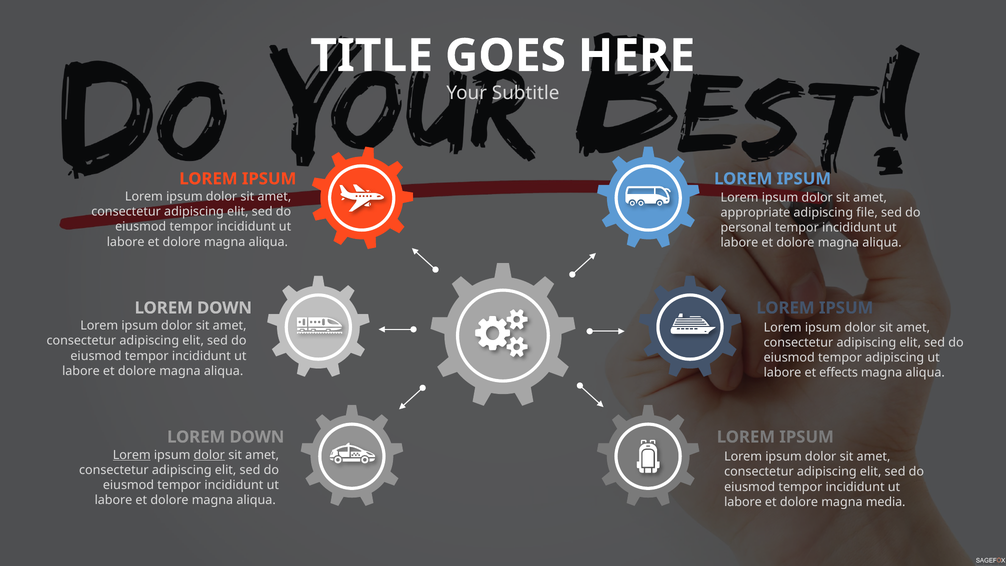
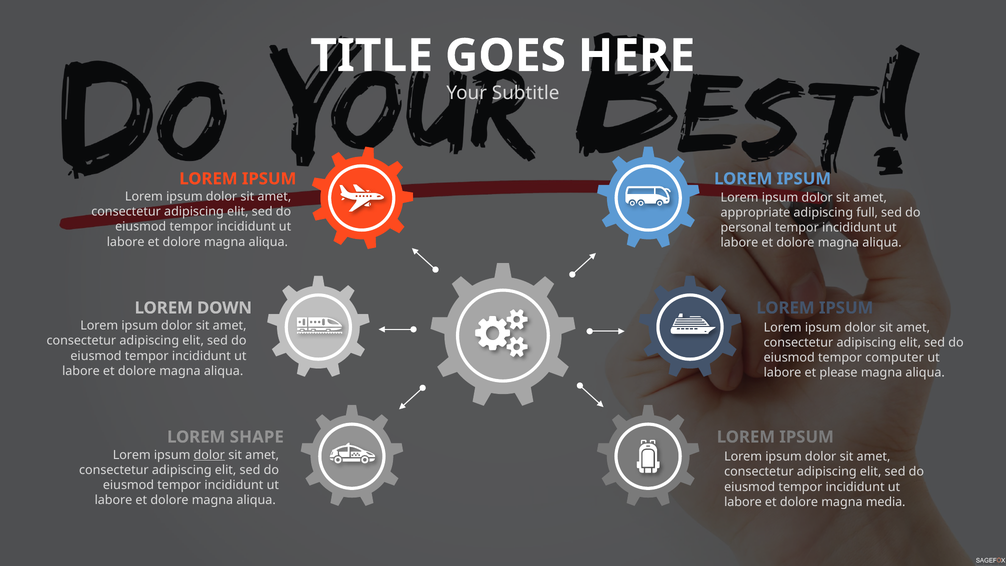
file: file -> full
tempor adipiscing: adipiscing -> computer
effects: effects -> please
DOWN at (257, 437): DOWN -> SHAPE
Lorem at (132, 455) underline: present -> none
